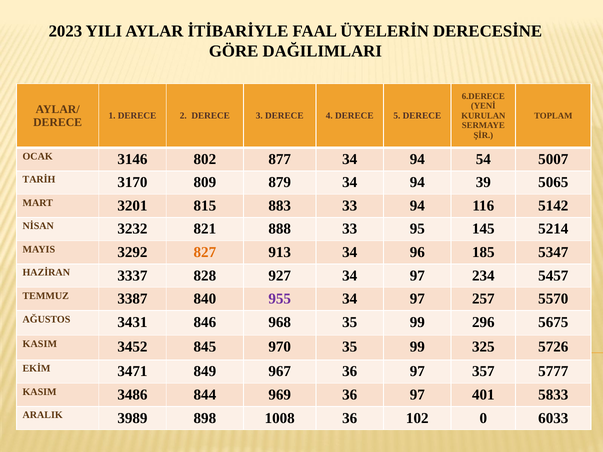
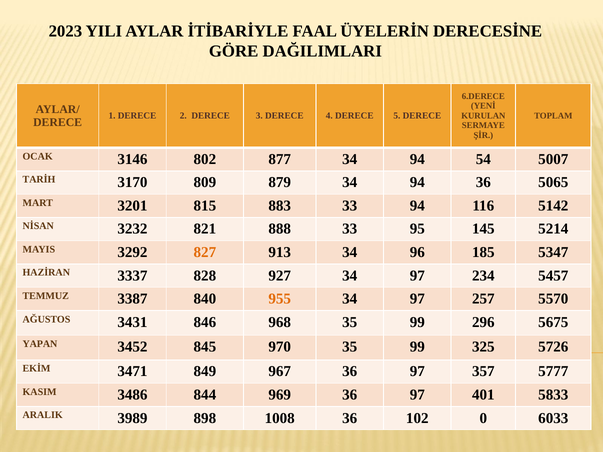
94 39: 39 -> 36
955 colour: purple -> orange
KASIM at (40, 344): KASIM -> YAPAN
